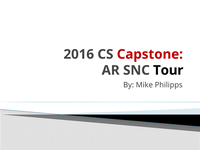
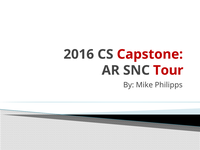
Tour colour: black -> red
